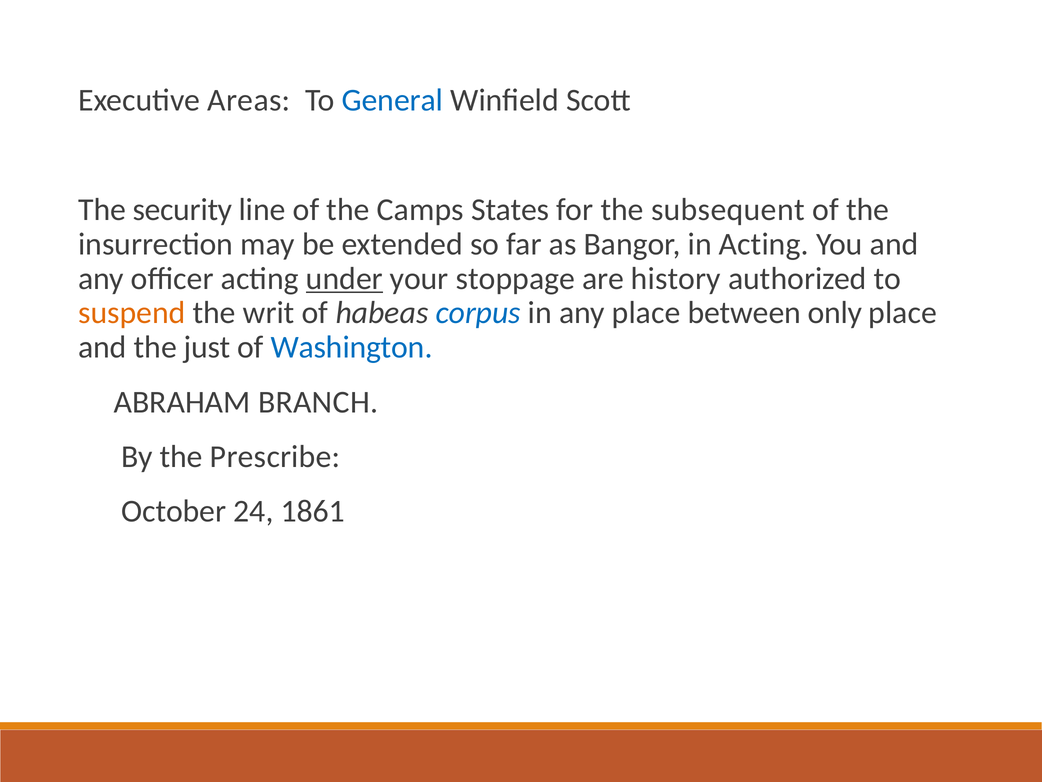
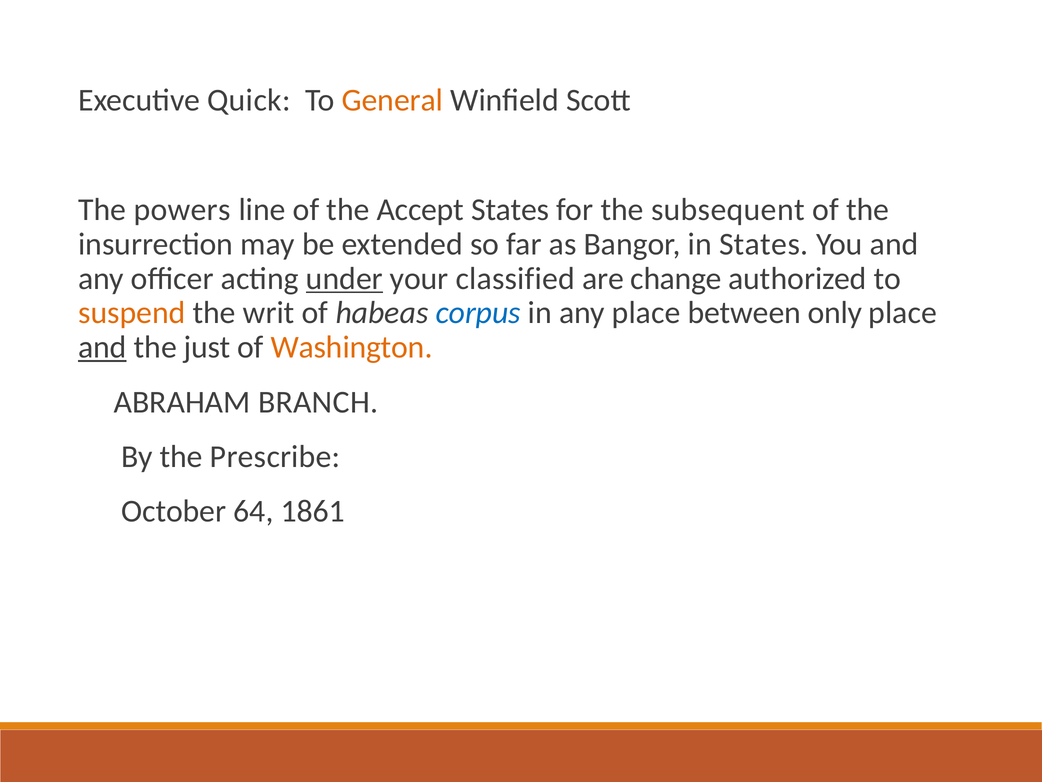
Areas: Areas -> Quick
General colour: blue -> orange
security: security -> powers
Camps: Camps -> Accept
in Acting: Acting -> States
stoppage: stoppage -> classified
history: history -> change
and at (102, 347) underline: none -> present
Washington colour: blue -> orange
24: 24 -> 64
